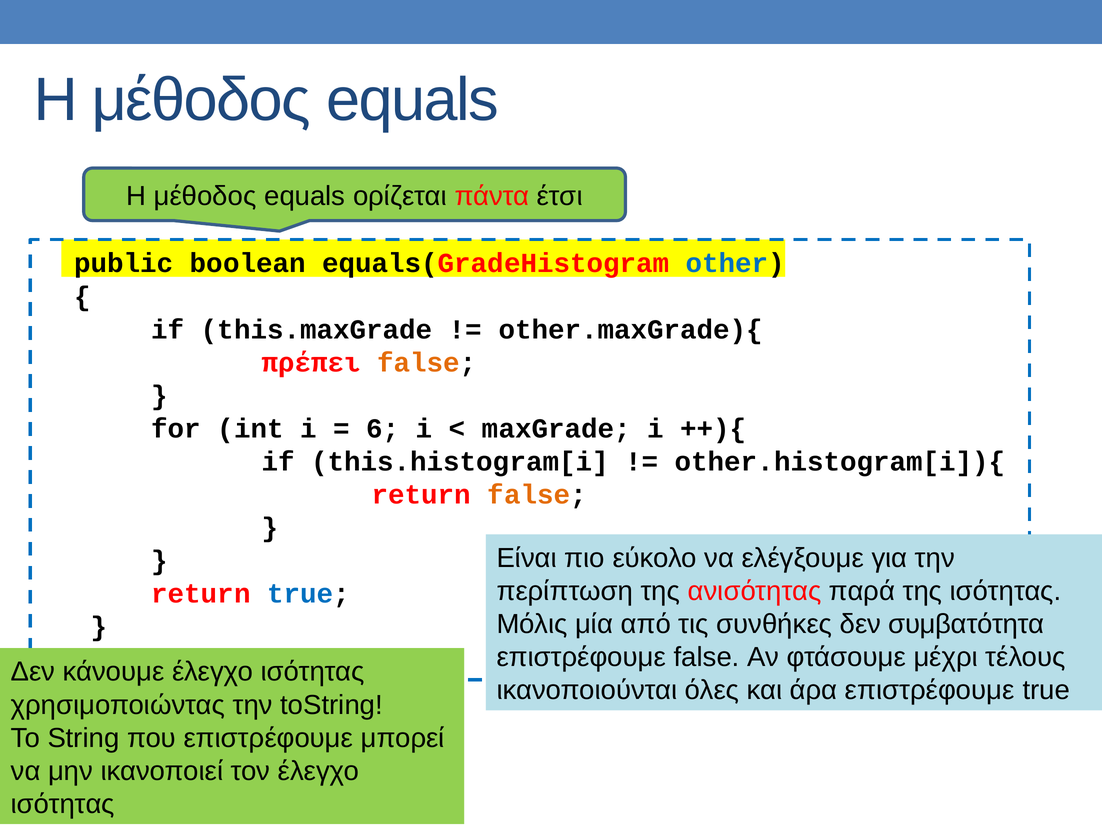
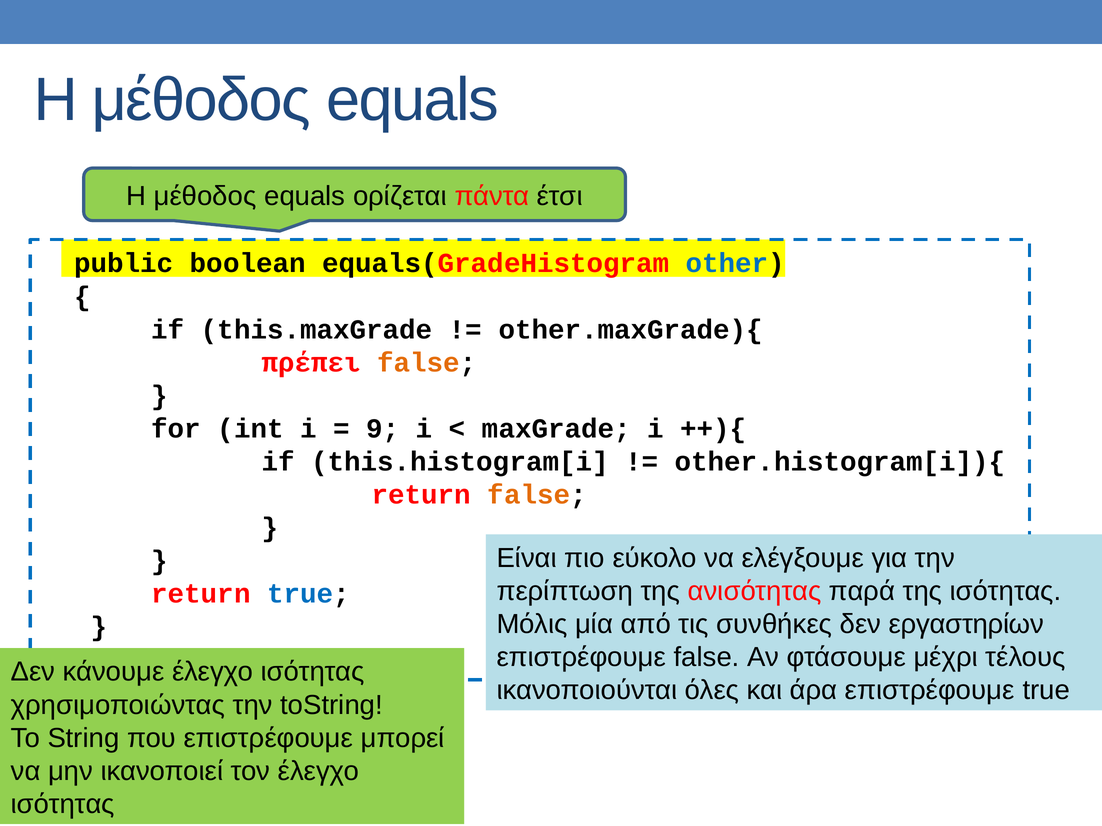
6: 6 -> 9
συμβατότητα: συμβατότητα -> εργαστηρίων
